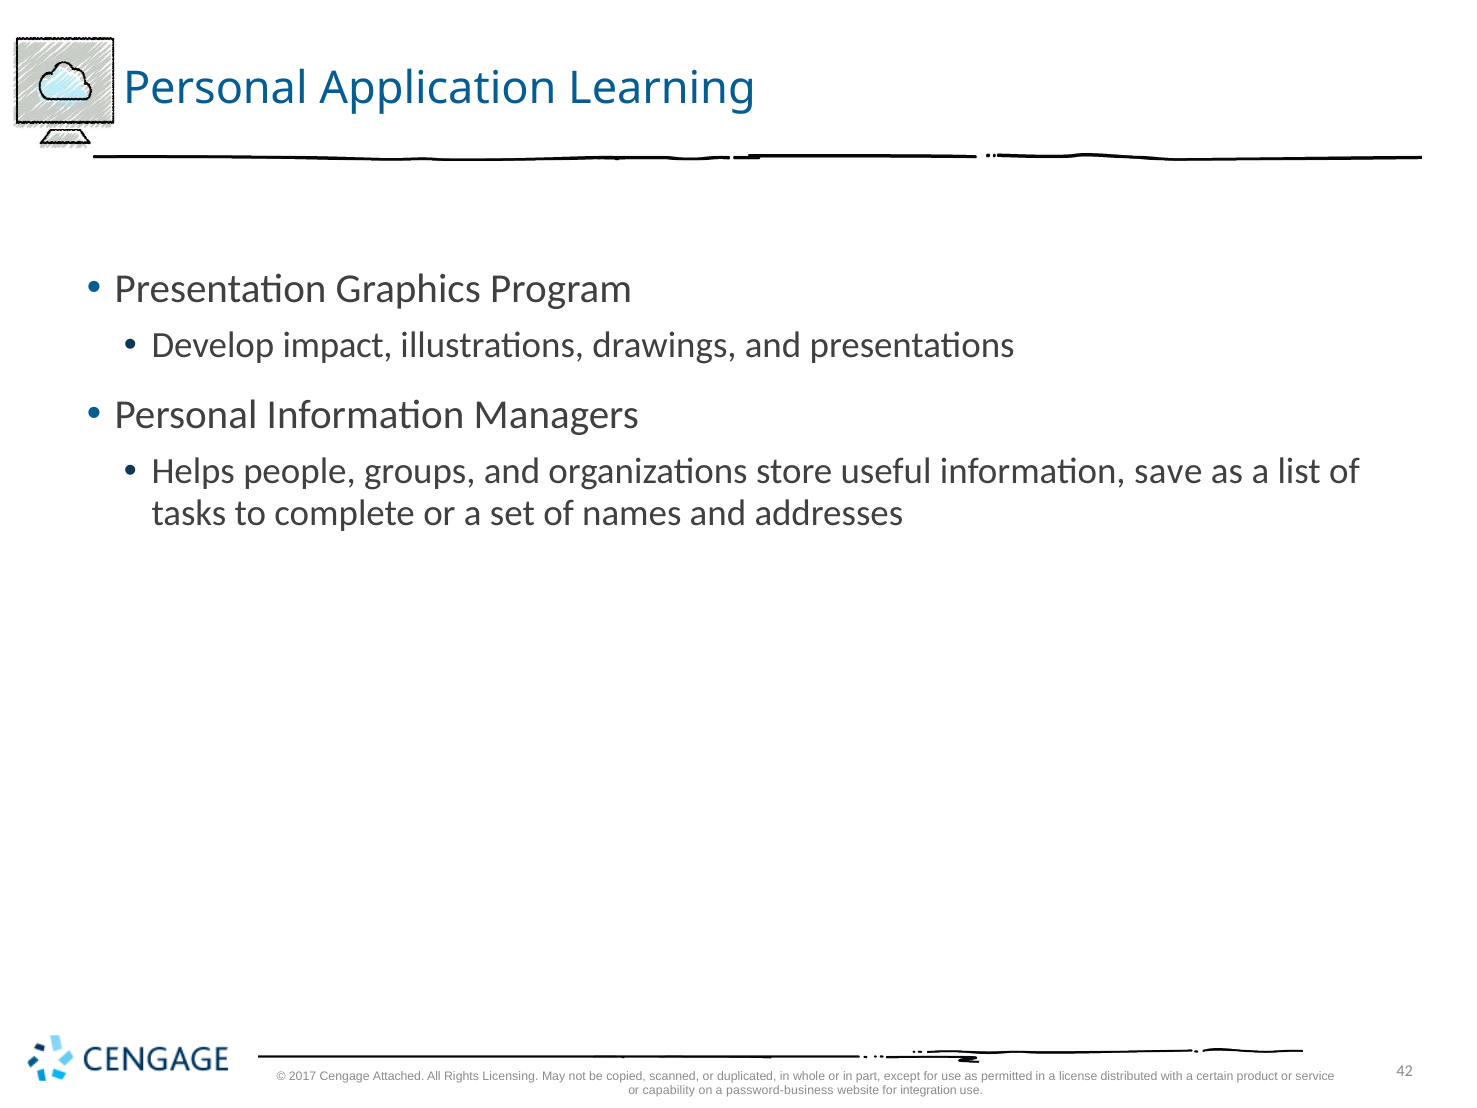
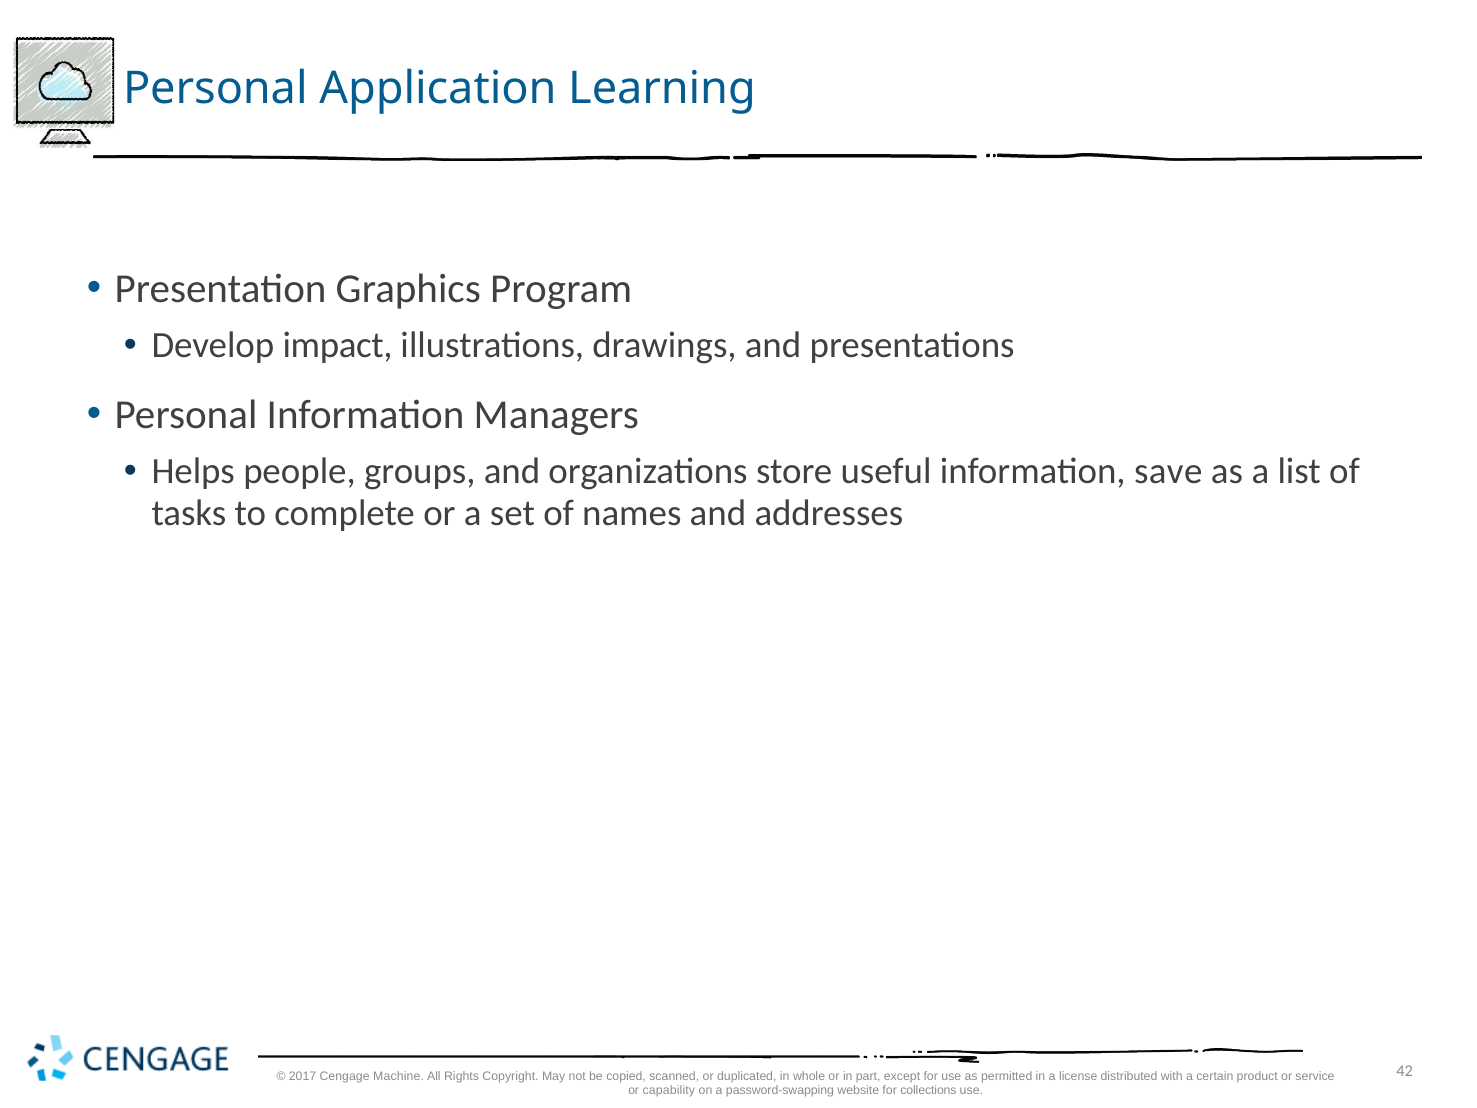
Attached: Attached -> Machine
Licensing: Licensing -> Copyright
password-business: password-business -> password-swapping
integration: integration -> collections
